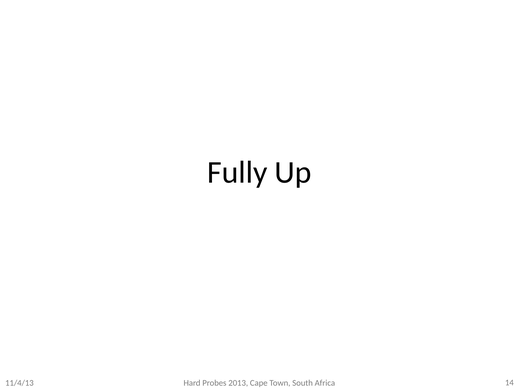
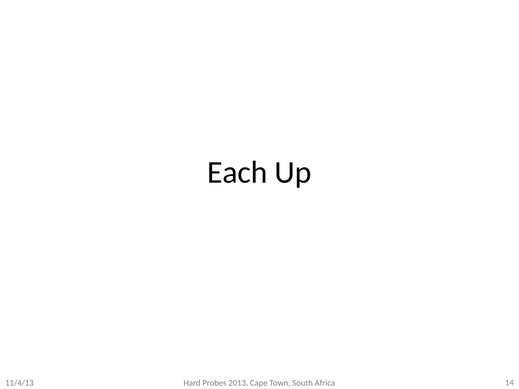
Fully: Fully -> Each
